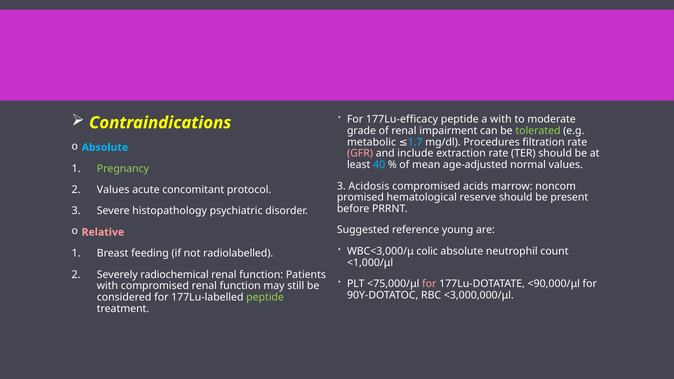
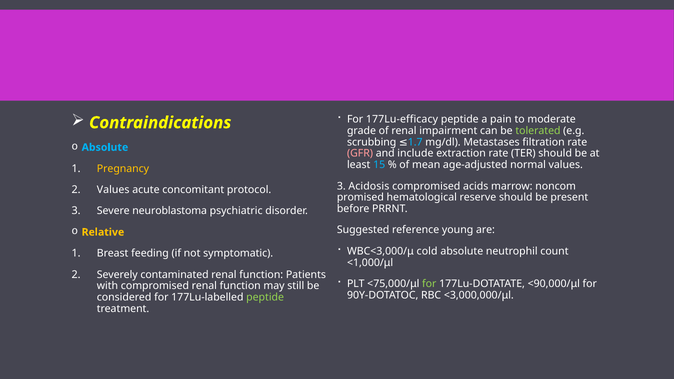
a with: with -> pain
metabolic: metabolic -> scrubbing
Procedures: Procedures -> Metastases
40: 40 -> 15
Pregnancy colour: light green -> yellow
histopathology: histopathology -> neuroblastoma
Relative colour: pink -> yellow
colic: colic -> cold
radiolabelled: radiolabelled -> symptomatic
radiochemical: radiochemical -> contaminated
for at (429, 284) colour: pink -> light green
